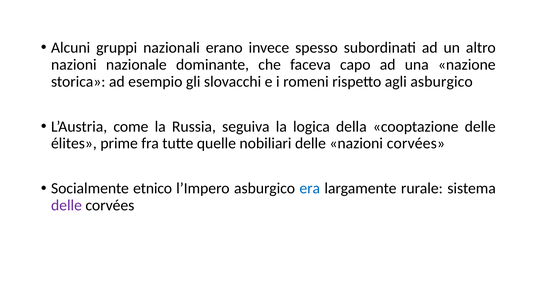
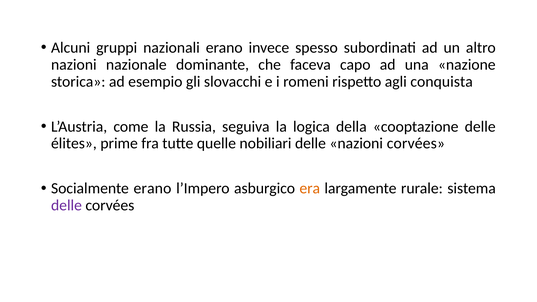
agli asburgico: asburgico -> conquista
Socialmente etnico: etnico -> erano
era colour: blue -> orange
